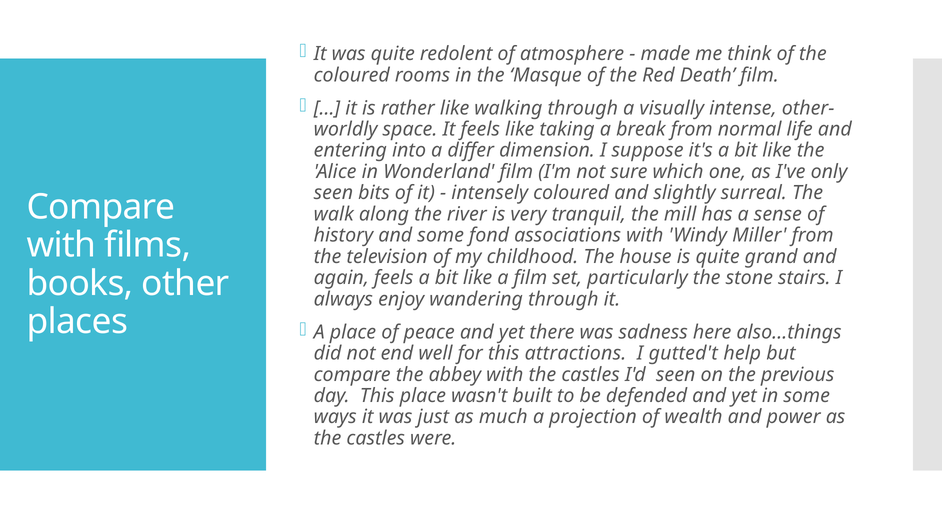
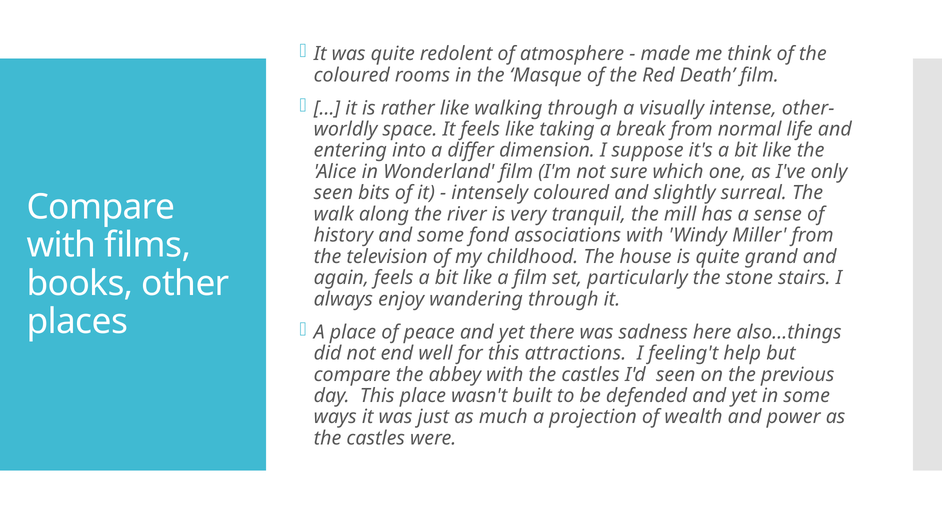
gutted't: gutted't -> feeling't
